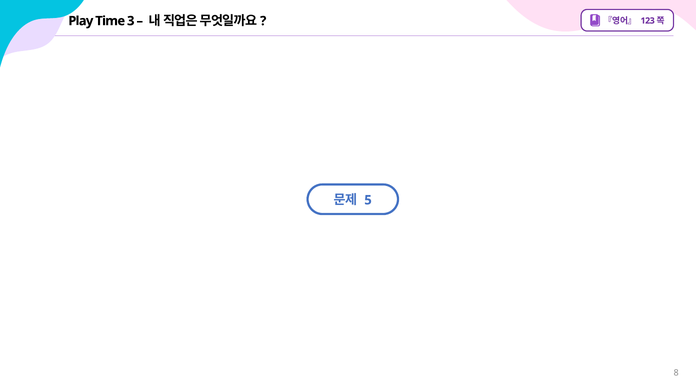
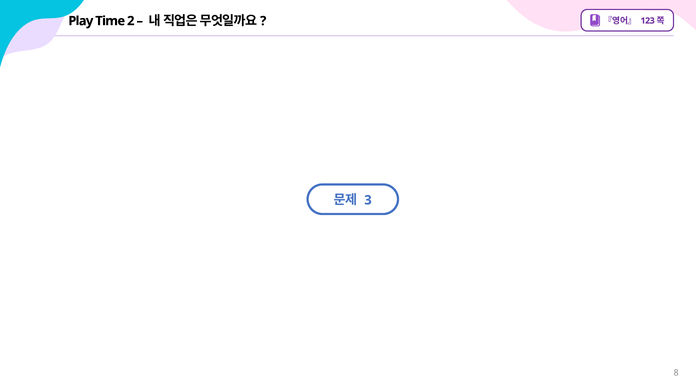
3: 3 -> 2
5: 5 -> 3
